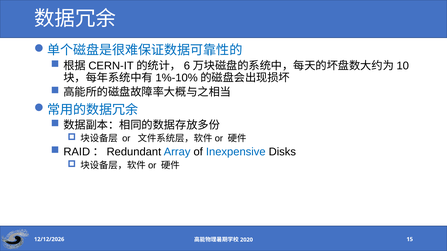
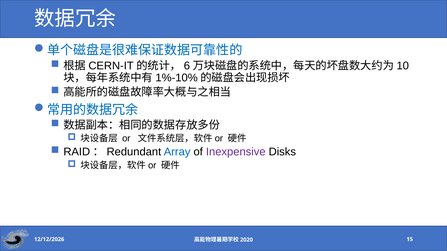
Inexpensive colour: blue -> purple
